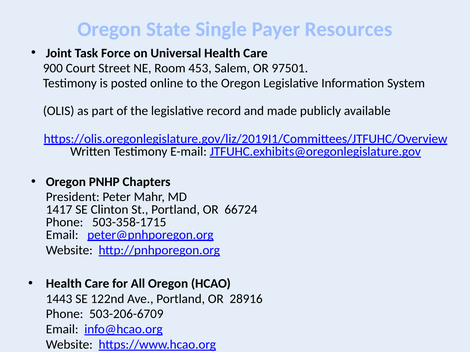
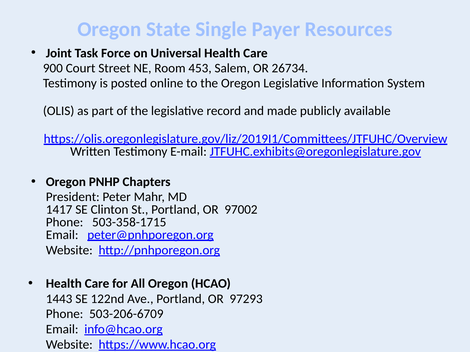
97501: 97501 -> 26734
66724: 66724 -> 97002
28916: 28916 -> 97293
